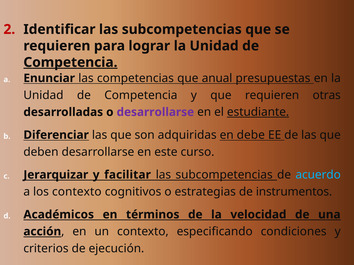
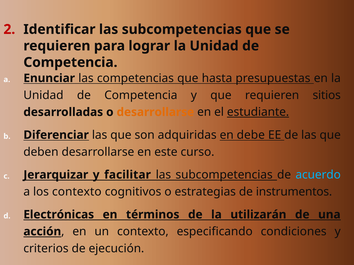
Competencia at (70, 62) underline: present -> none
anual: anual -> hasta
otras: otras -> sitios
desarrollarse at (155, 112) colour: purple -> orange
Académicos: Académicos -> Electrónicas
velocidad: velocidad -> utilizarán
